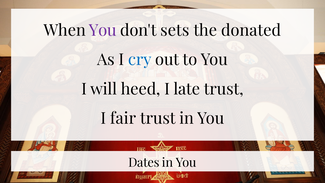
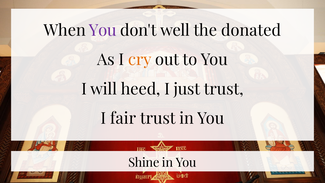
sets: sets -> well
cry colour: blue -> orange
late: late -> just
Dates: Dates -> Shine
